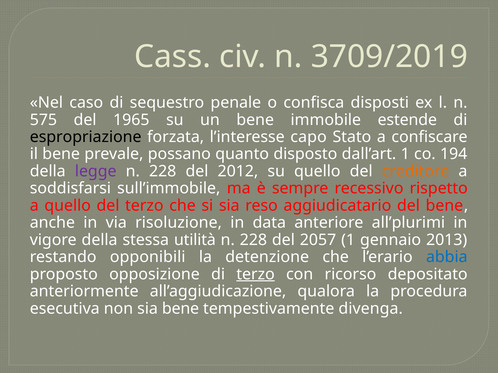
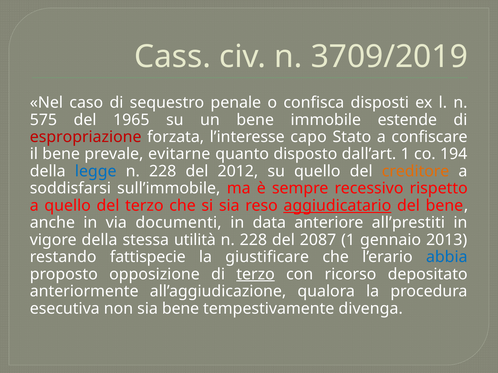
espropriazione colour: black -> red
possano: possano -> evitarne
legge colour: purple -> blue
aggiudicatario underline: none -> present
risoluzione: risoluzione -> documenti
all’plurimi: all’plurimi -> all’prestiti
2057: 2057 -> 2087
opponibili: opponibili -> fattispecie
detenzione: detenzione -> giustificare
